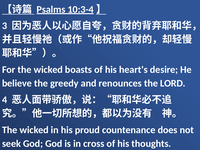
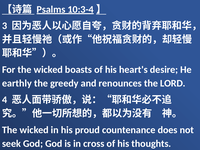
believe: believe -> earthly
